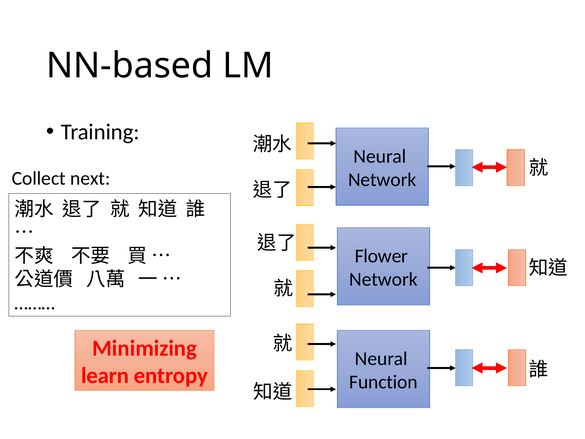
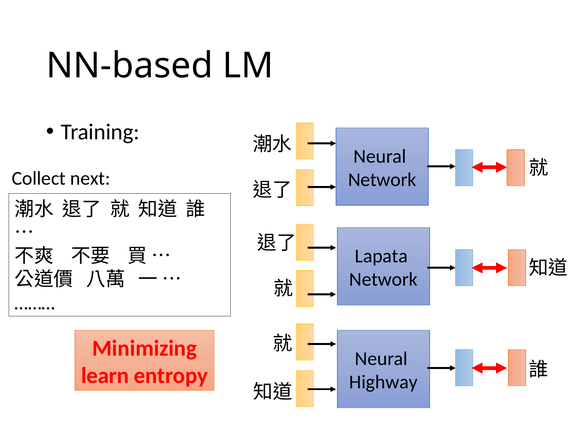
Flower: Flower -> Lapata
Function: Function -> Highway
